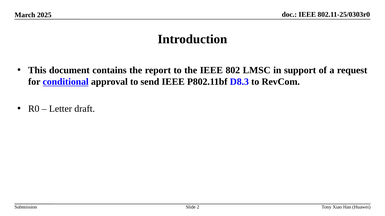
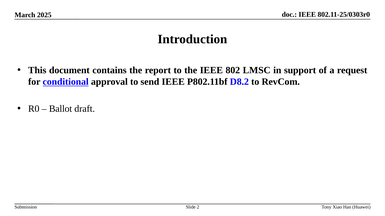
D8.3: D8.3 -> D8.2
Letter: Letter -> Ballot
